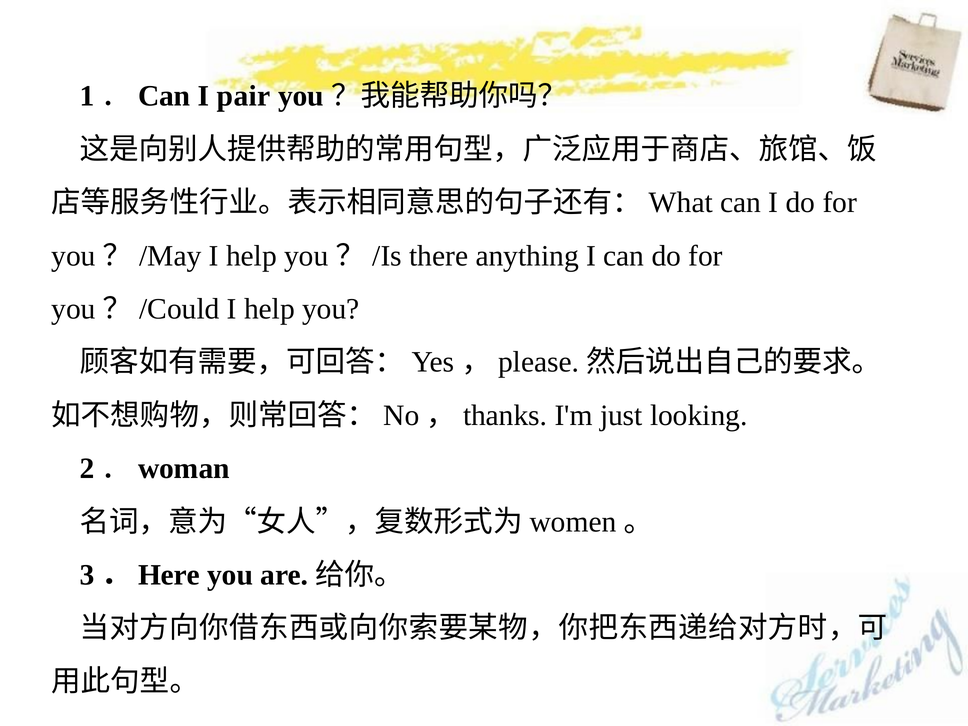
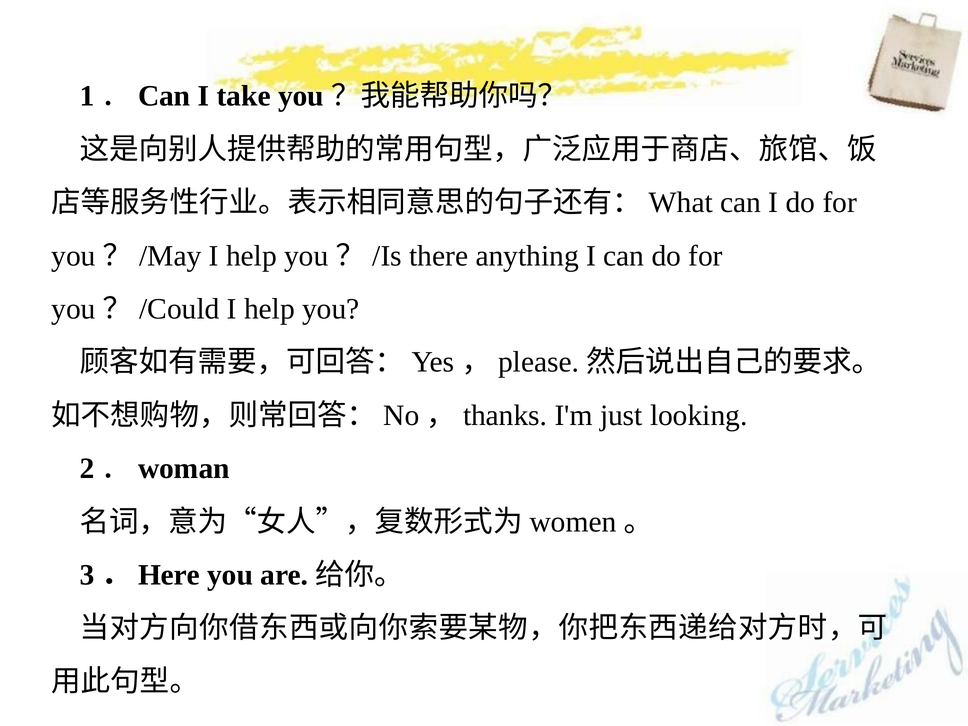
pair: pair -> take
